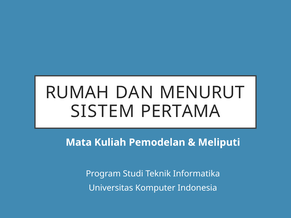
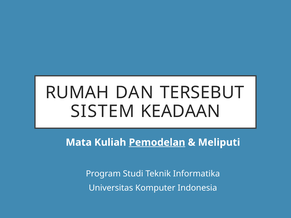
MENURUT: MENURUT -> TERSEBUT
PERTAMA: PERTAMA -> KEADAAN
Pemodelan underline: none -> present
